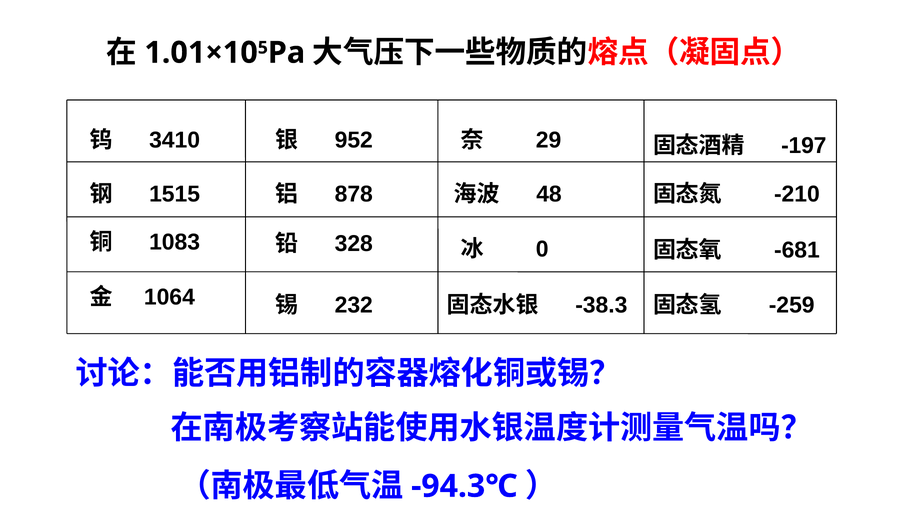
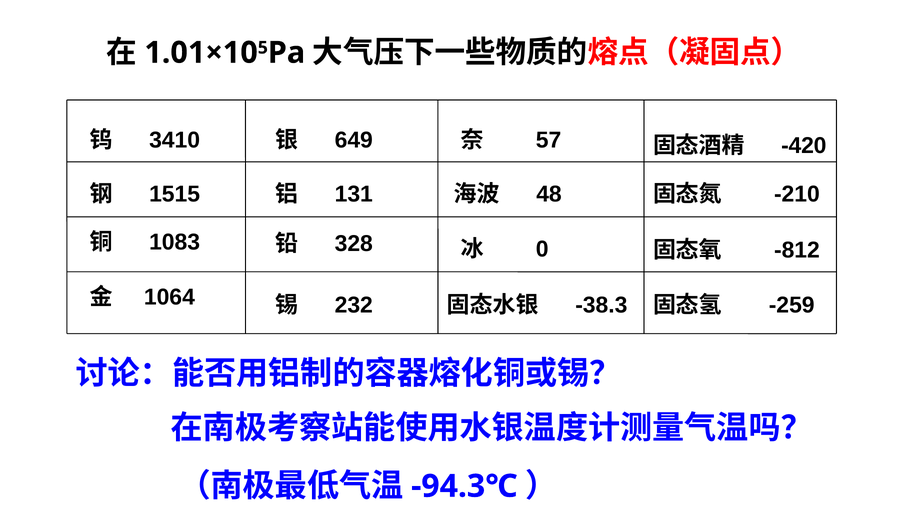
952: 952 -> 649
29: 29 -> 57
-197: -197 -> -420
878: 878 -> 131
-681: -681 -> -812
